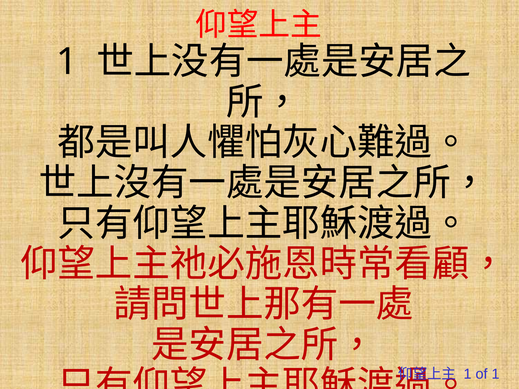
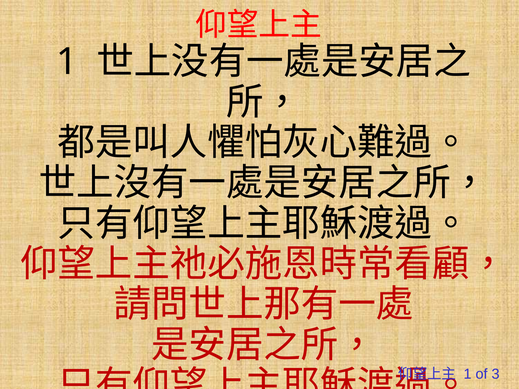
of 1: 1 -> 3
